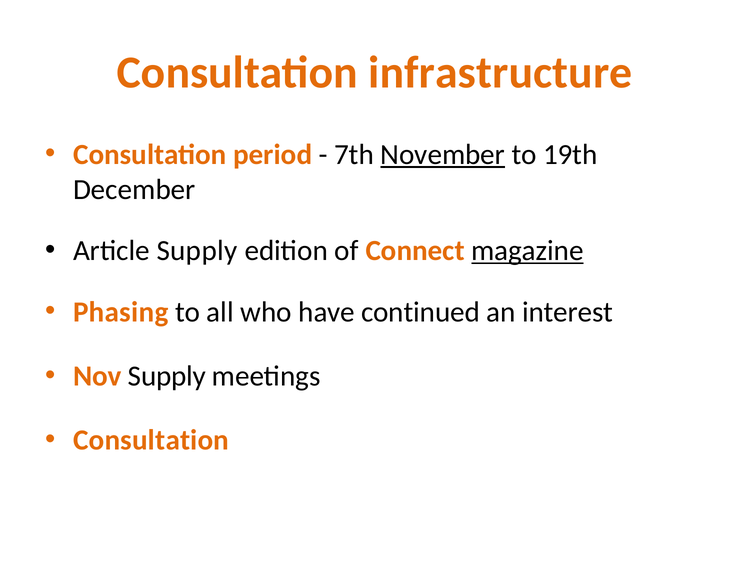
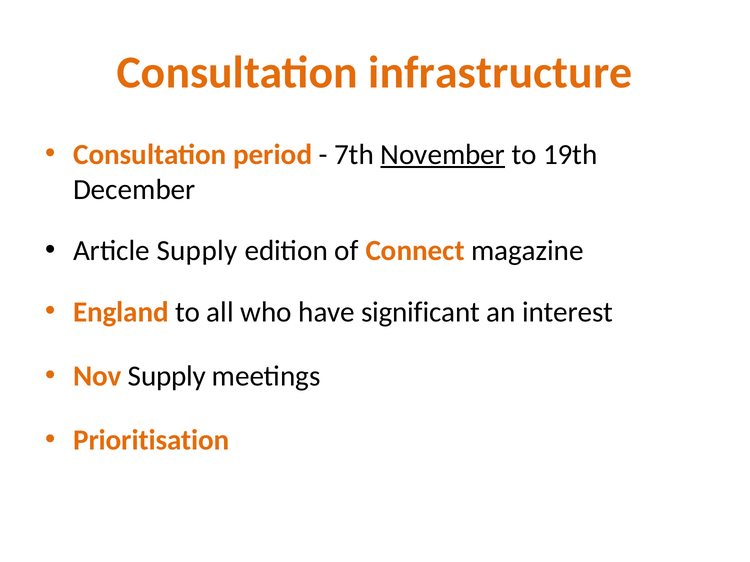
magazine underline: present -> none
Phasing: Phasing -> England
continued: continued -> significant
Consultation at (151, 441): Consultation -> Prioritisation
